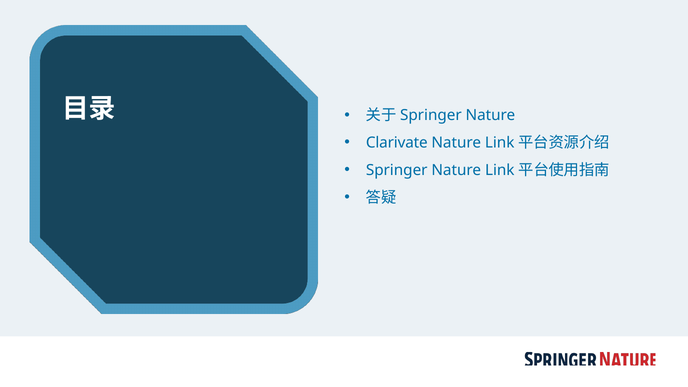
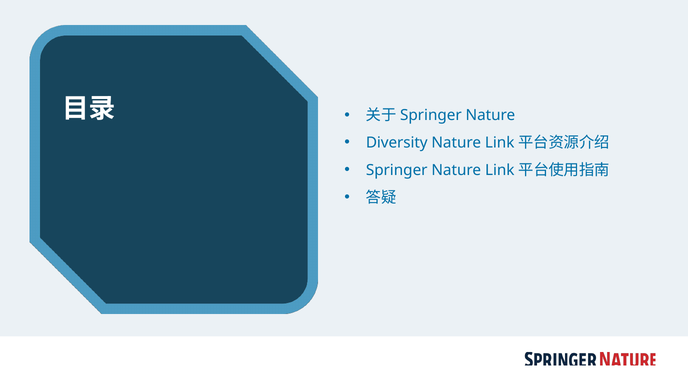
Clarivate: Clarivate -> Diversity
